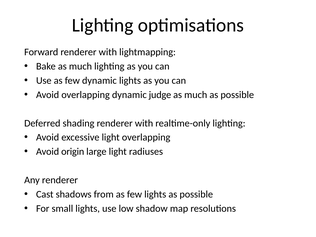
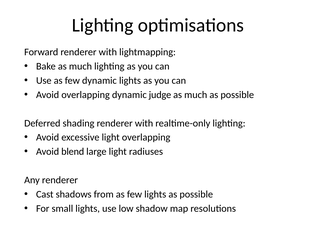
origin: origin -> blend
